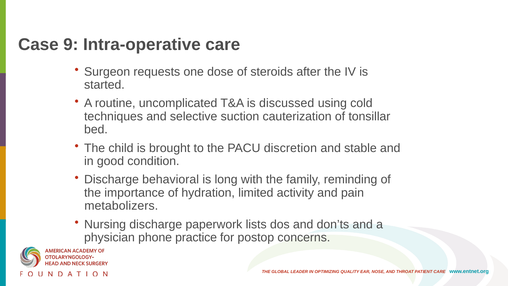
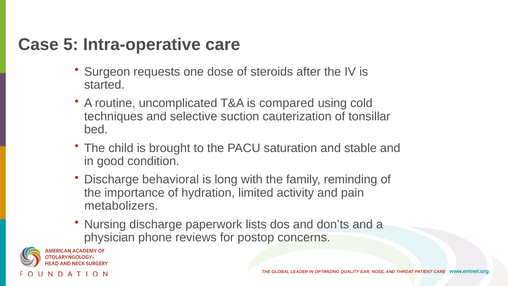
9: 9 -> 5
discussed: discussed -> compared
discretion: discretion -> saturation
practice: practice -> reviews
